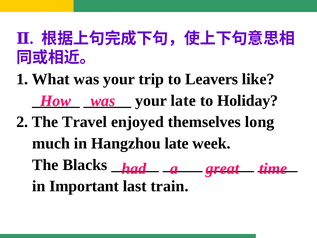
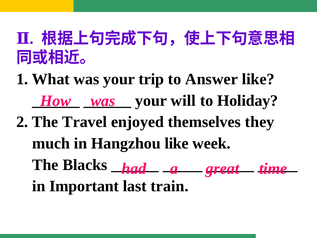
Leavers: Leavers -> Answer
your late: late -> will
long: long -> they
Hangzhou late: late -> like
